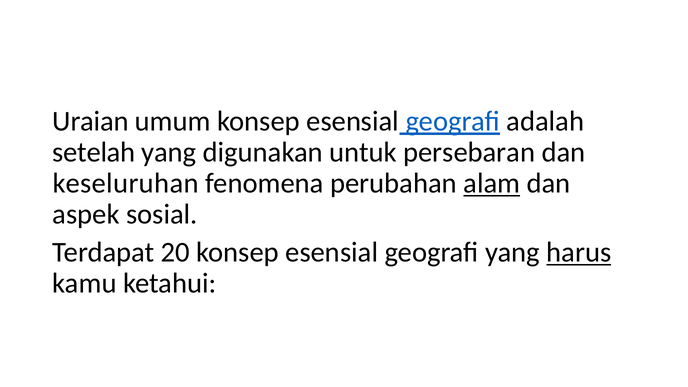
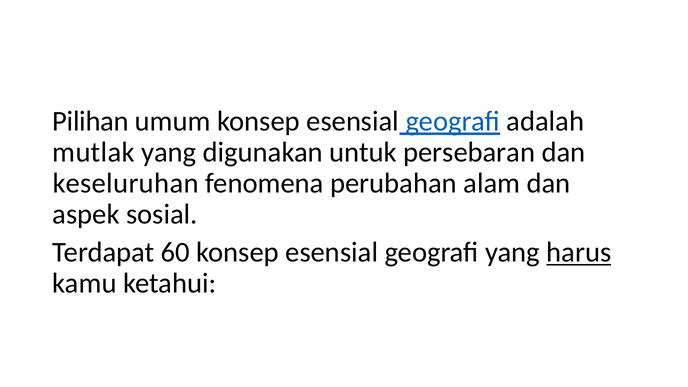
Uraian: Uraian -> Pilihan
setelah: setelah -> mutlak
alam underline: present -> none
20: 20 -> 60
